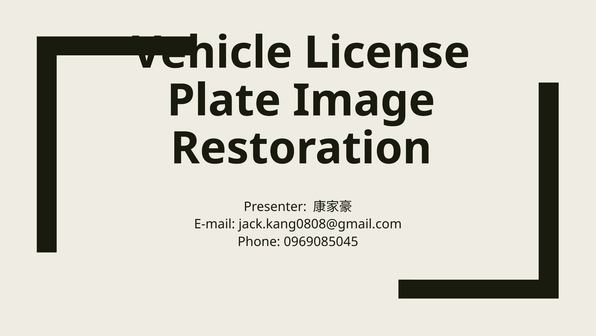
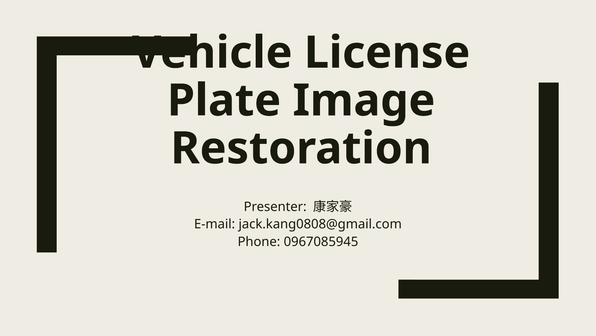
0969085045: 0969085045 -> 0967085945
